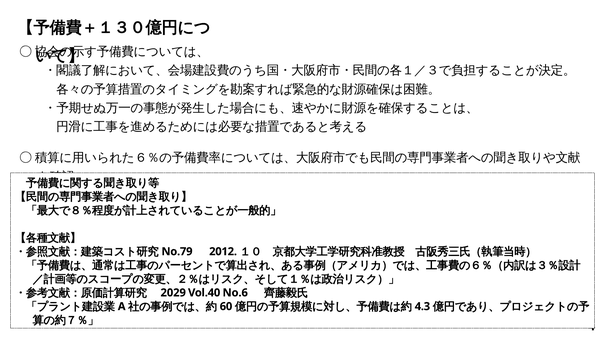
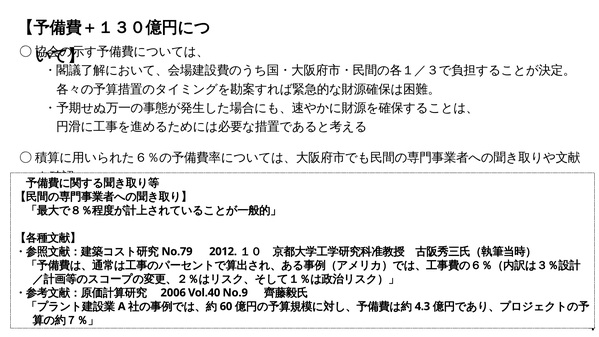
2029: 2029 -> 2006
No.6: No.6 -> No.9
